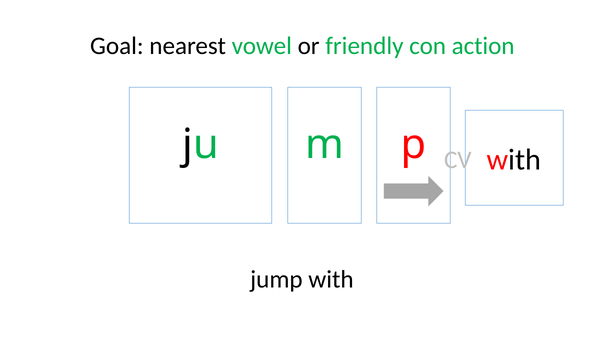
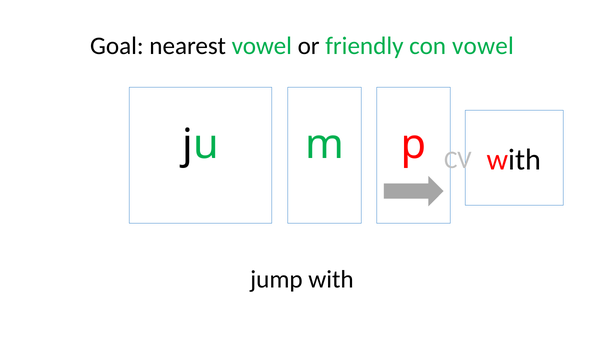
con action: action -> vowel
